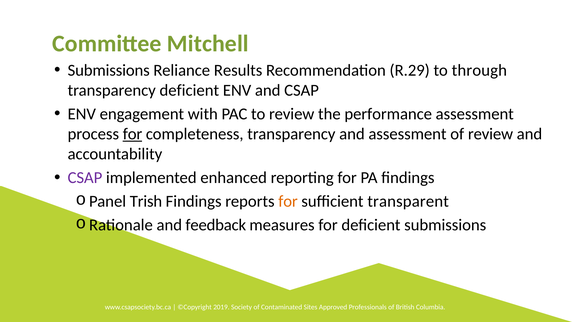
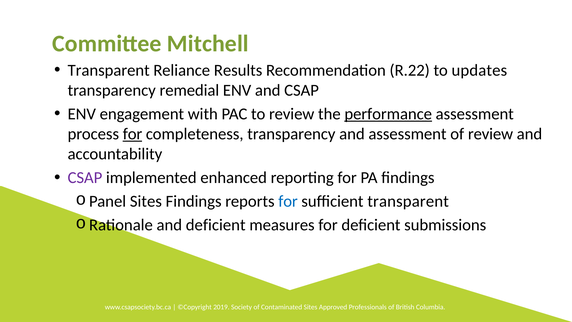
Submissions at (109, 70): Submissions -> Transparent
R.29: R.29 -> R.22
through: through -> updates
transparency deficient: deficient -> remedial
performance underline: none -> present
Panel Trish: Trish -> Sites
for at (288, 201) colour: orange -> blue
and feedback: feedback -> deficient
